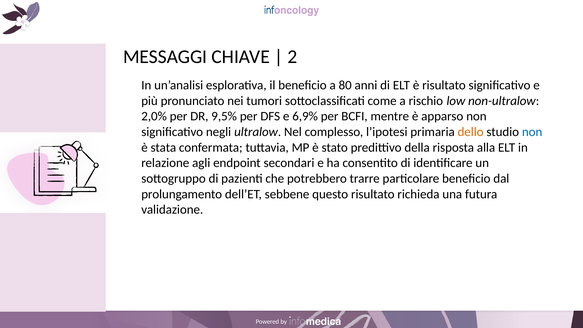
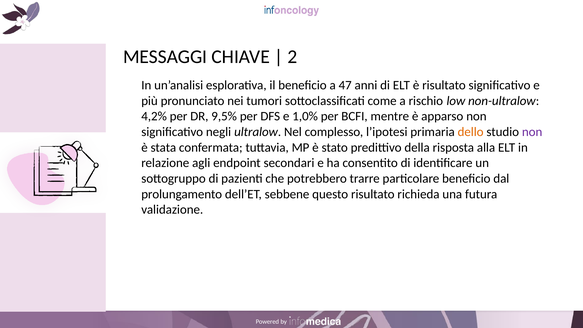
80: 80 -> 47
2,0%: 2,0% -> 4,2%
6,9%: 6,9% -> 1,0%
non at (532, 132) colour: blue -> purple
